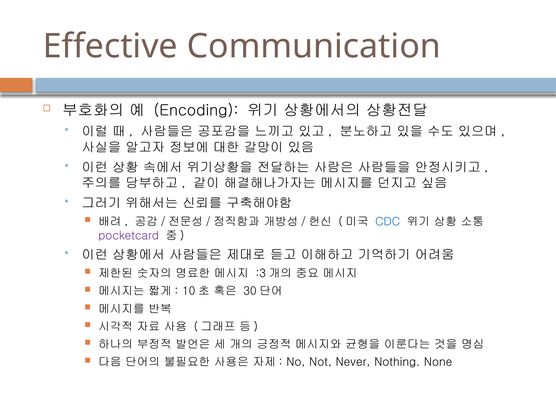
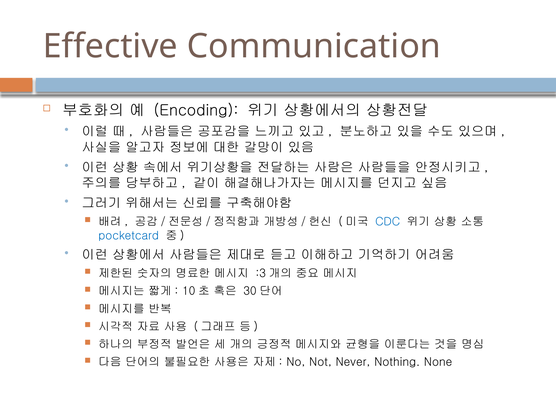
pocketcard colour: purple -> blue
